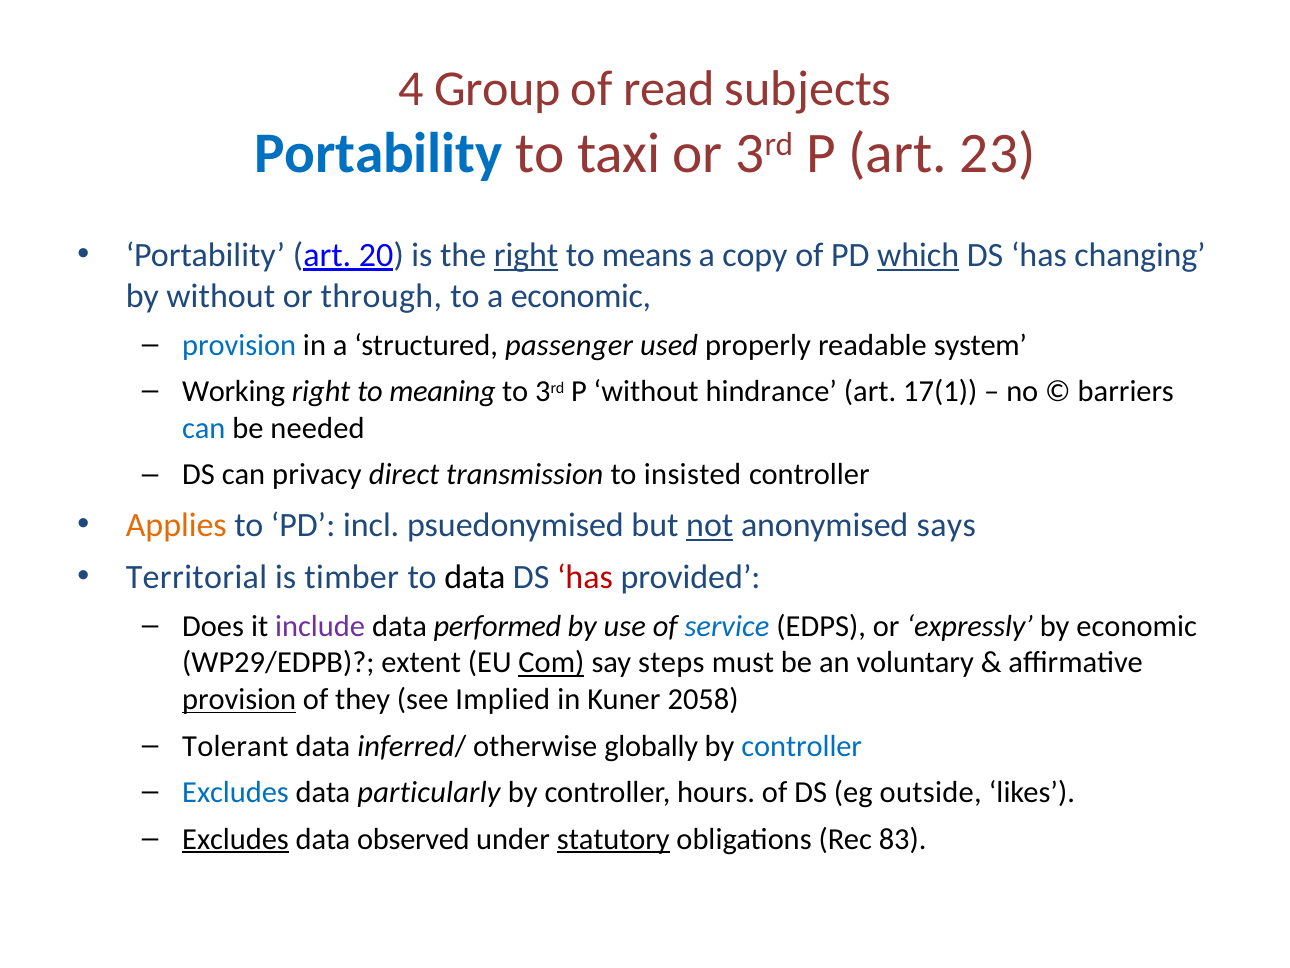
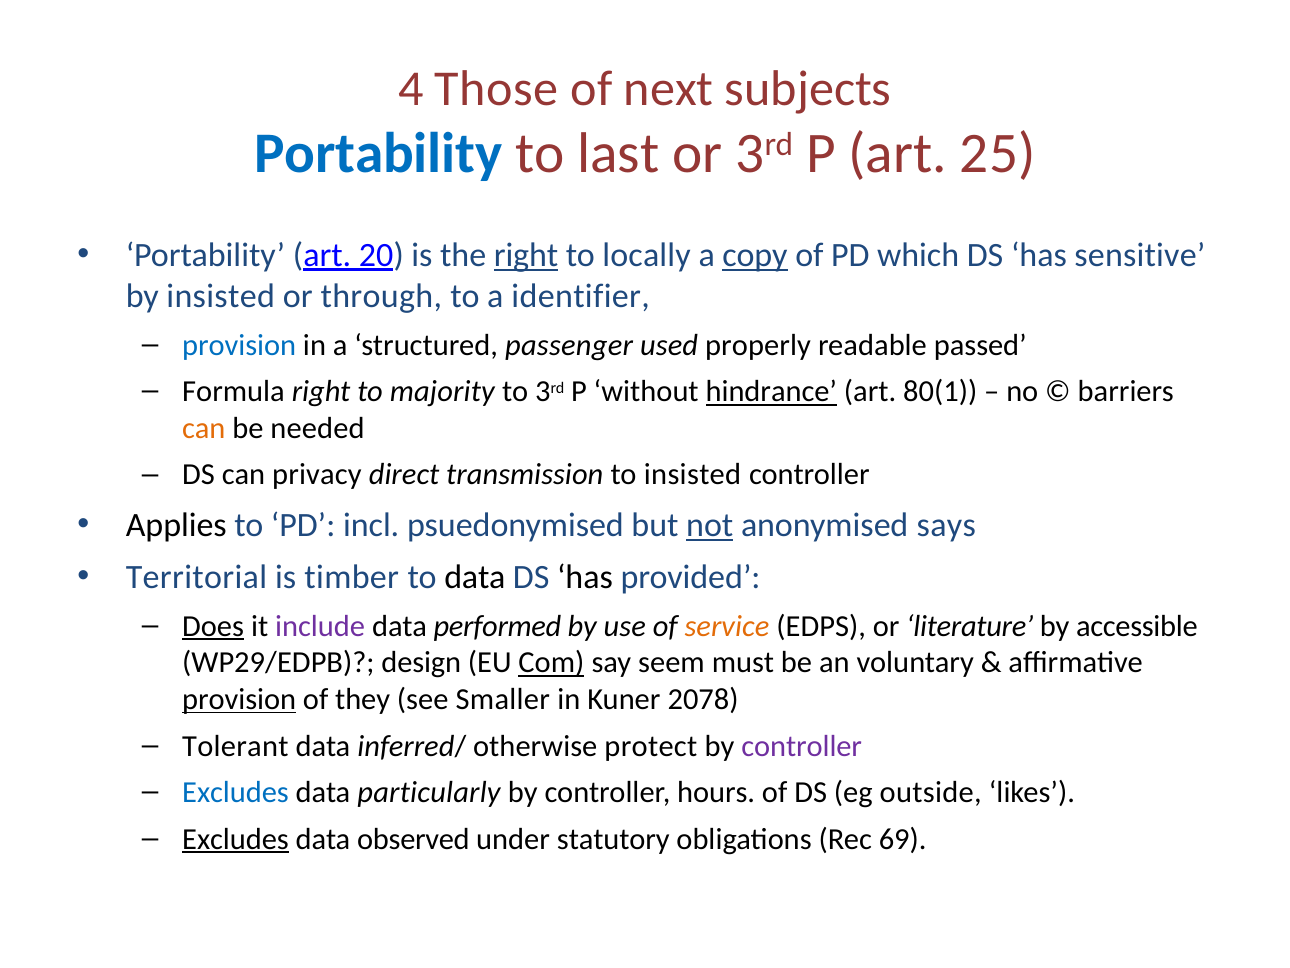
Group: Group -> Those
read: read -> next
taxi: taxi -> last
23: 23 -> 25
means: means -> locally
copy underline: none -> present
which underline: present -> none
changing: changing -> sensitive
by without: without -> insisted
a economic: economic -> identifier
system: system -> passed
Working: Working -> Formula
meaning: meaning -> majority
hindrance underline: none -> present
17(1: 17(1 -> 80(1
can at (204, 428) colour: blue -> orange
Applies colour: orange -> black
has at (585, 577) colour: red -> black
Does underline: none -> present
service colour: blue -> orange
expressly: expressly -> literature
by economic: economic -> accessible
extent: extent -> design
steps: steps -> seem
Implied: Implied -> Smaller
2058: 2058 -> 2078
globally: globally -> protect
controller at (802, 746) colour: blue -> purple
statutory underline: present -> none
83: 83 -> 69
